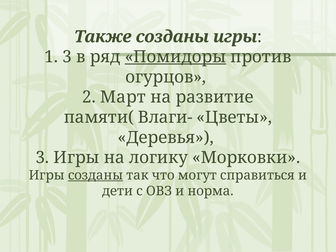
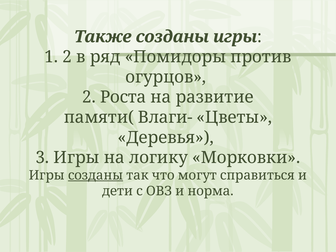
1 3: 3 -> 2
Помидоры underline: present -> none
Март: Март -> Роста
